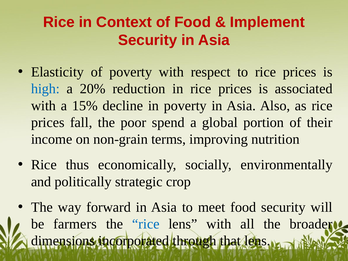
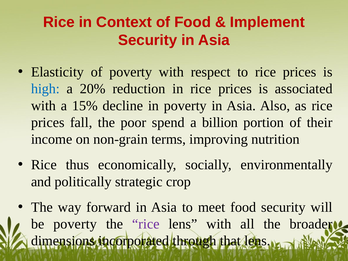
global: global -> billion
be farmers: farmers -> poverty
rice at (146, 224) colour: blue -> purple
